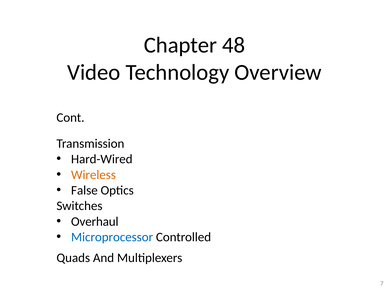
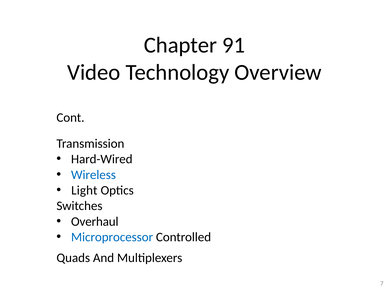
48: 48 -> 91
Wireless colour: orange -> blue
False: False -> Light
